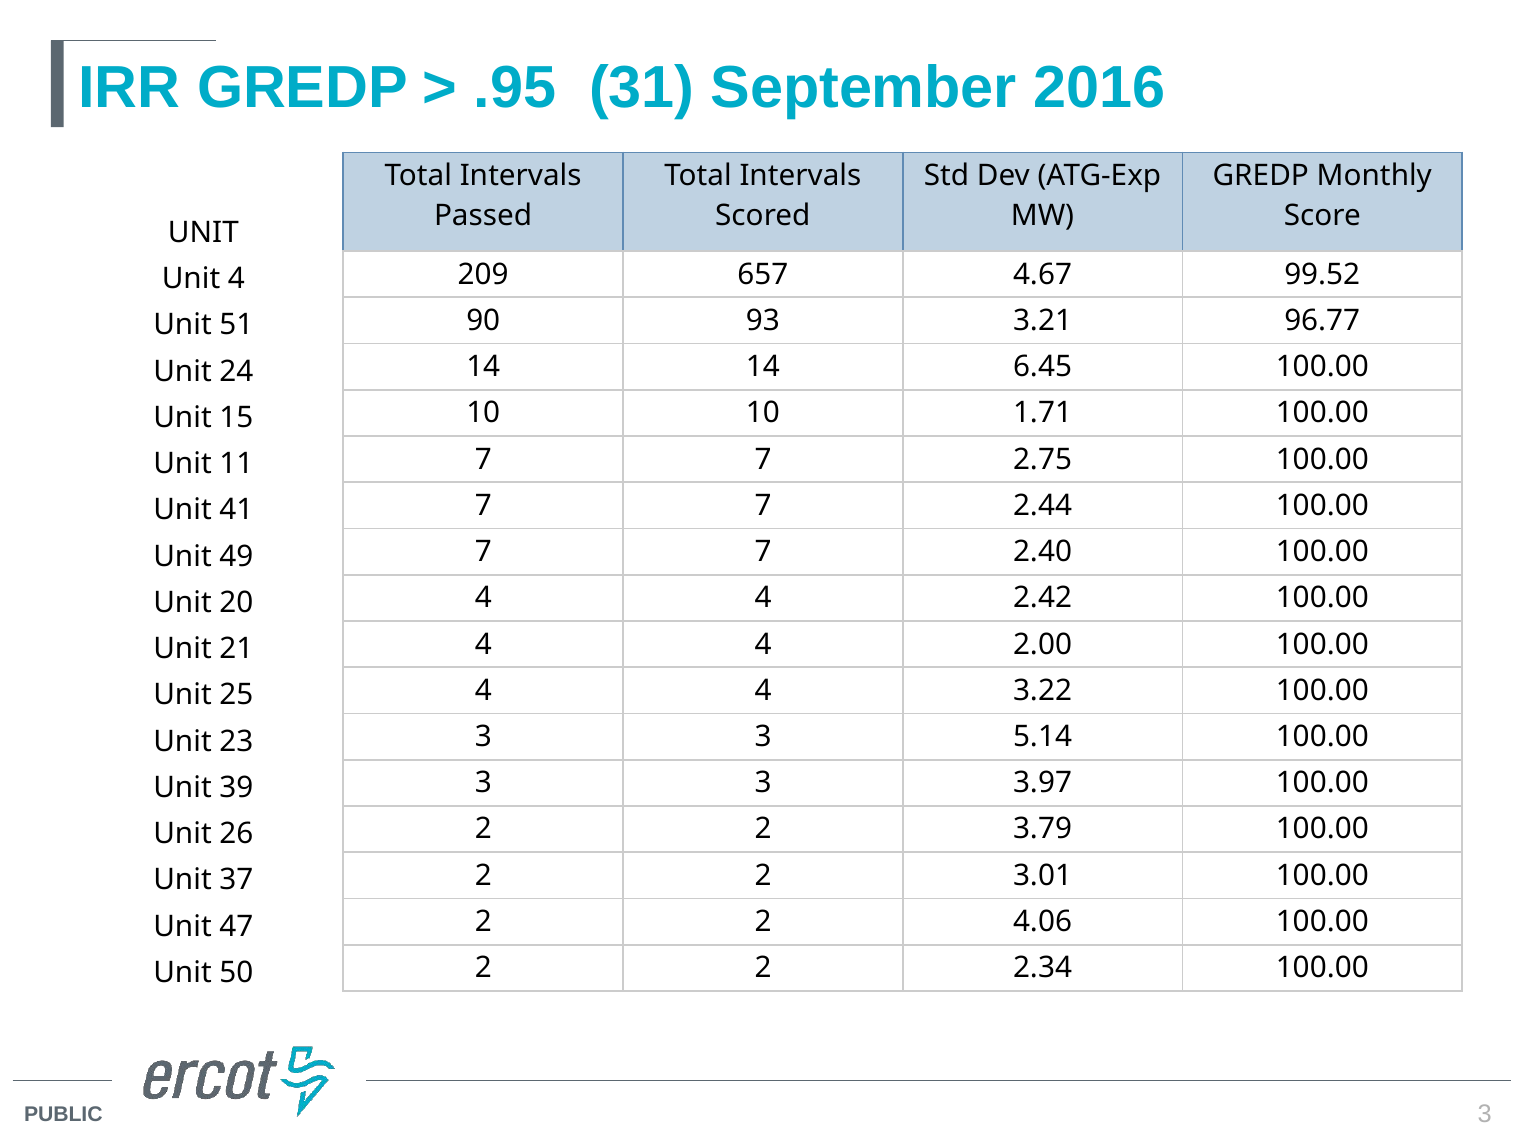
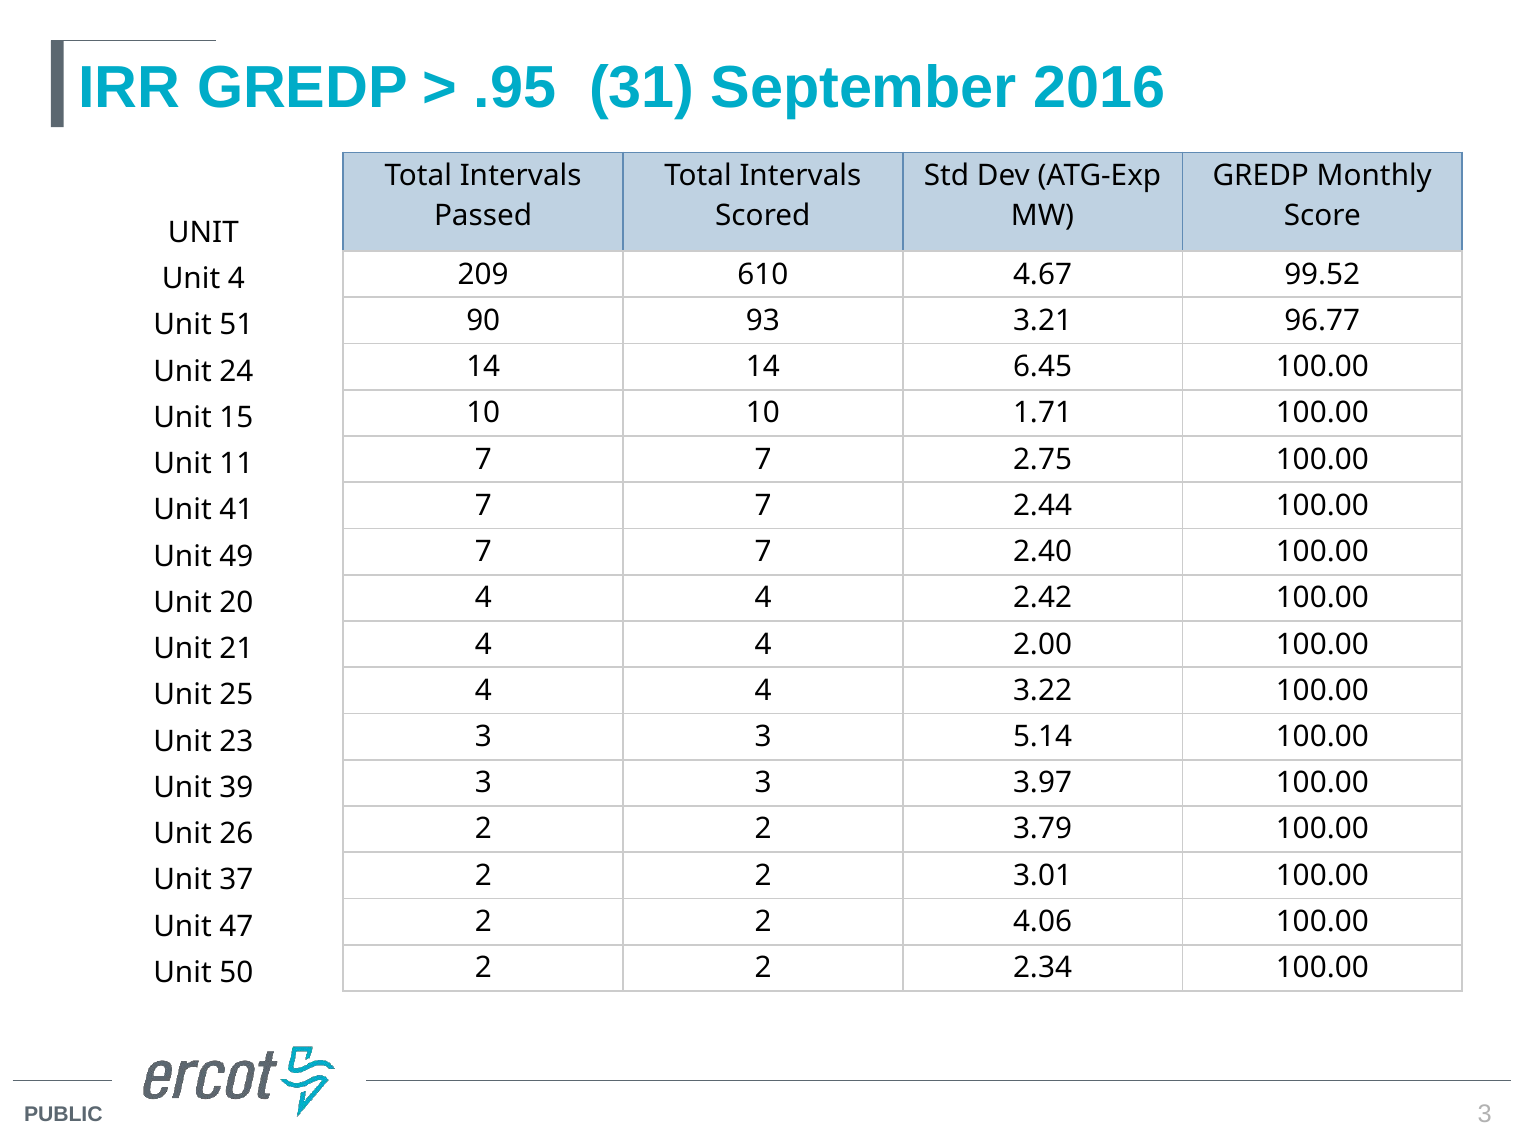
657: 657 -> 610
